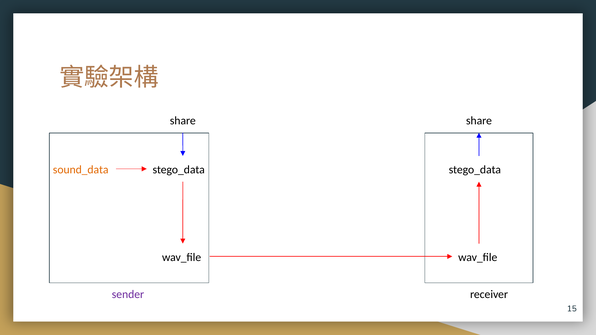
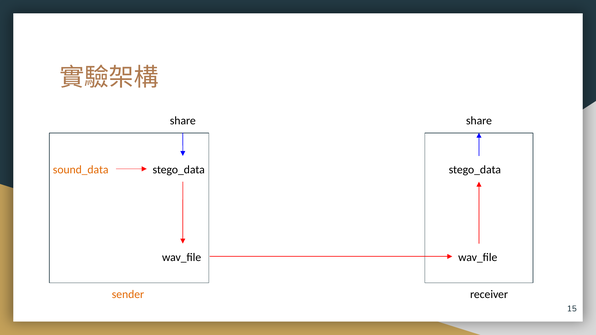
sender colour: purple -> orange
